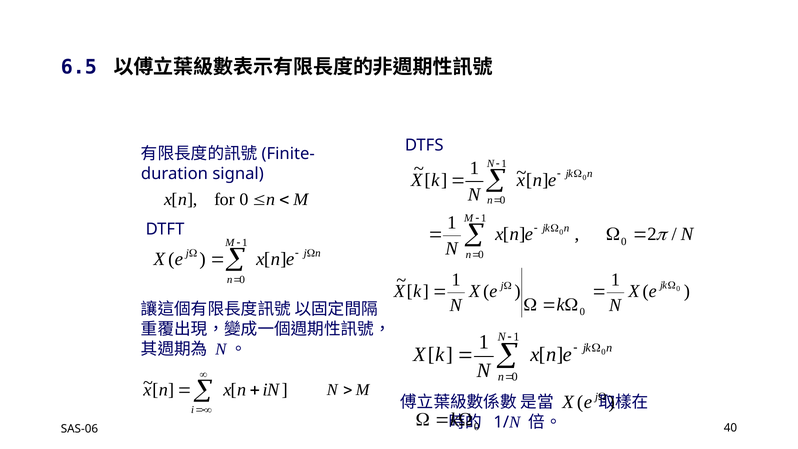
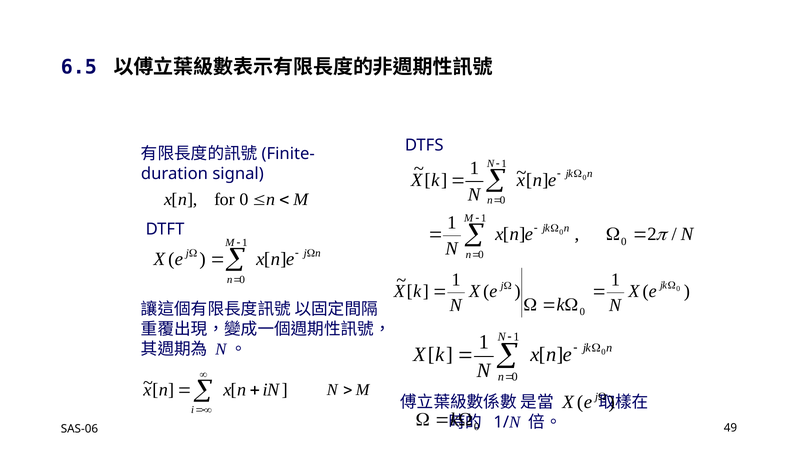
40: 40 -> 49
